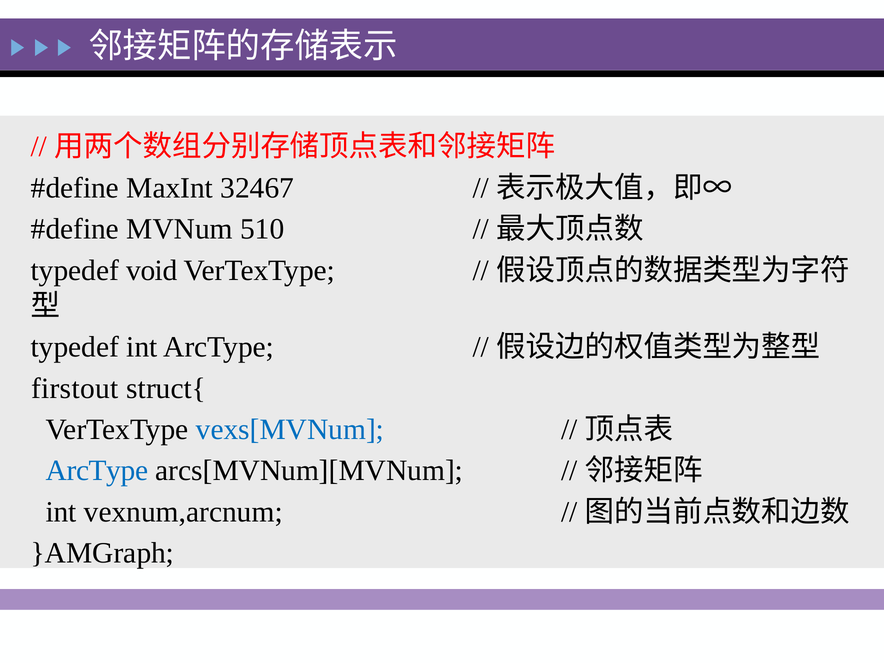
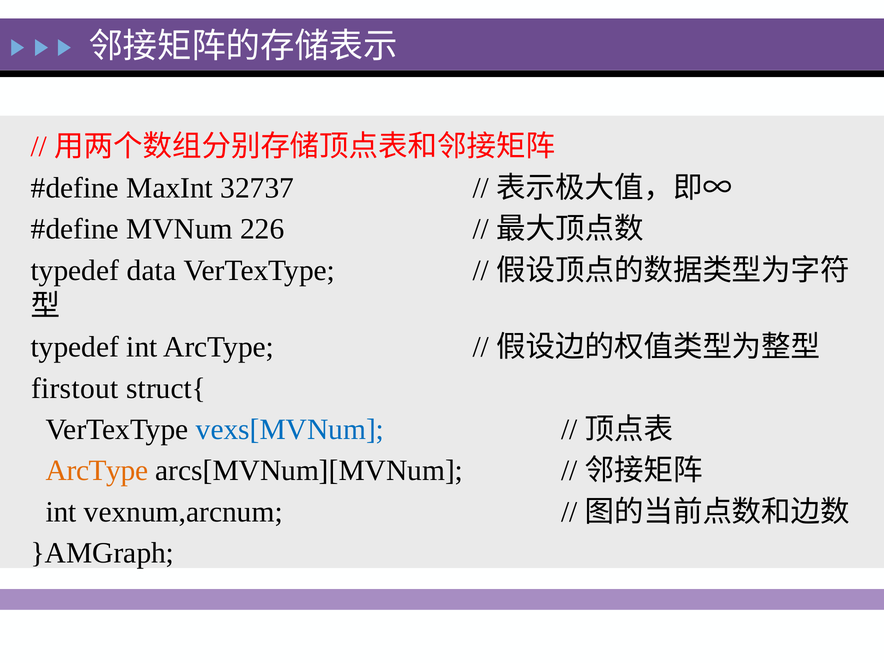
32467: 32467 -> 32737
510: 510 -> 226
void: void -> data
ArcType at (97, 471) colour: blue -> orange
